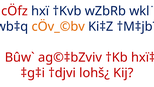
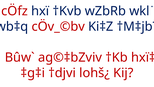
cÖv_©bv colour: orange -> red
